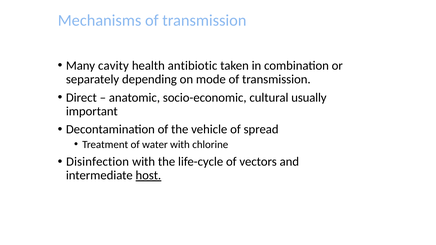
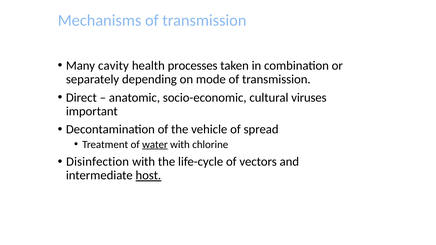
antibiotic: antibiotic -> processes
usually: usually -> viruses
water underline: none -> present
